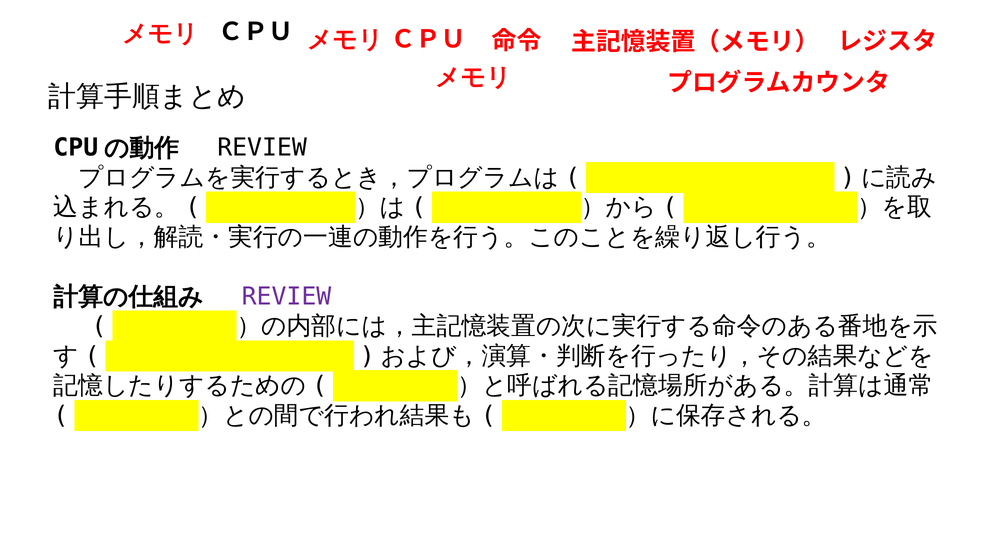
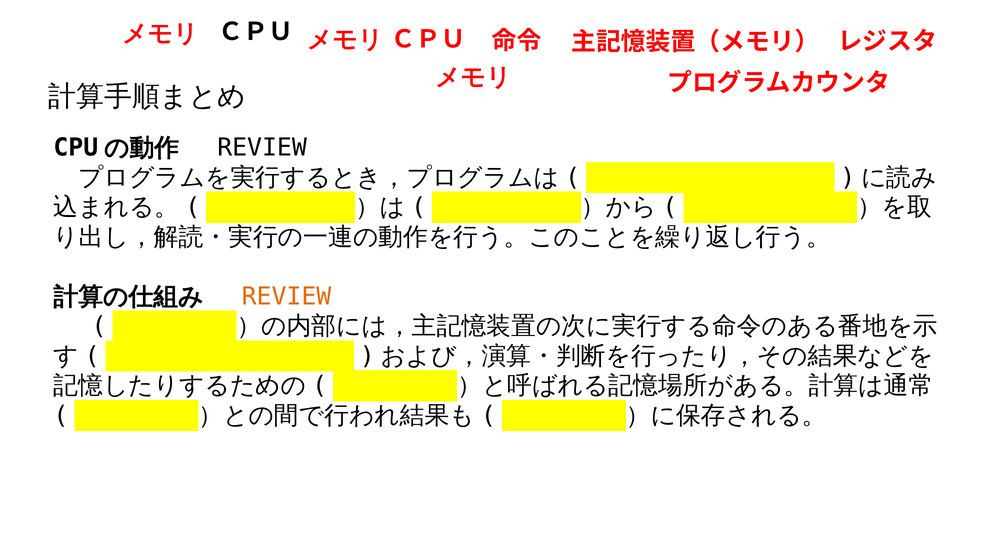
REVIEW at (286, 297) colour: purple -> orange
